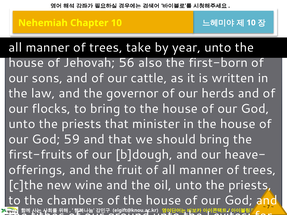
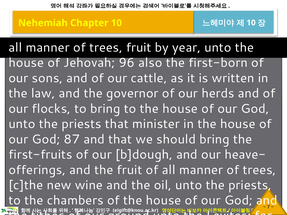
trees take: take -> fruit
56: 56 -> 96
59: 59 -> 87
